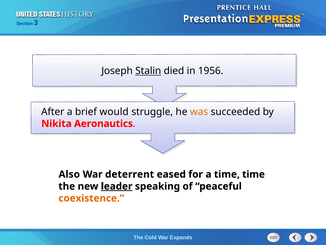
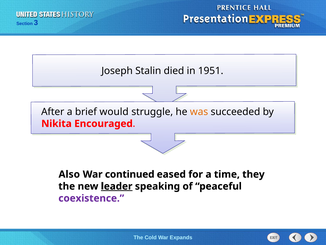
Stalin underline: present -> none
1956: 1956 -> 1951
Aeronautics: Aeronautics -> Encouraged
deterrent: deterrent -> continued
time time: time -> they
coexistence colour: orange -> purple
